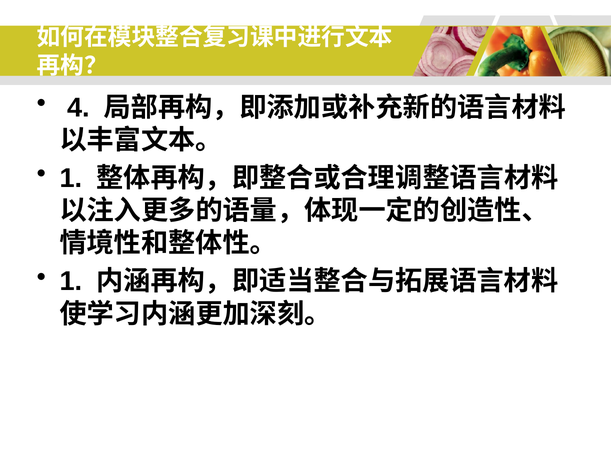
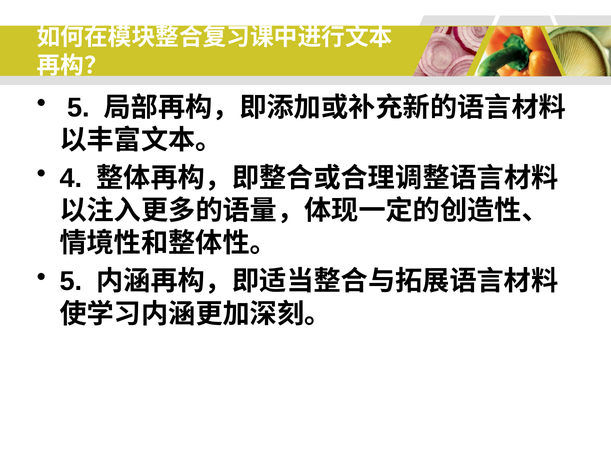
4 at (78, 108): 4 -> 5
1 at (71, 178): 1 -> 4
1 at (71, 282): 1 -> 5
